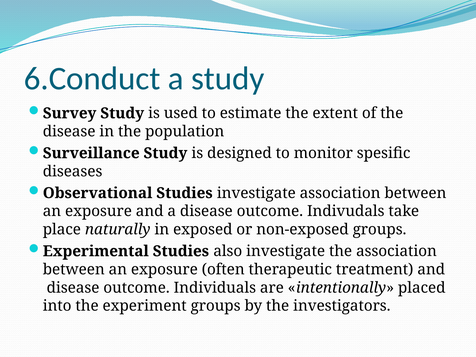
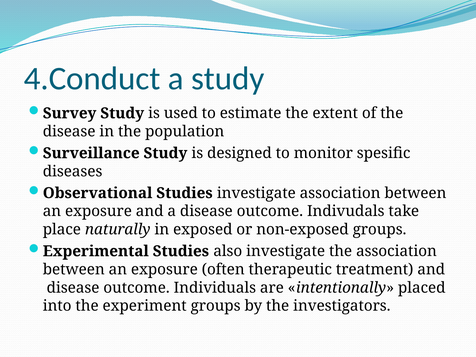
6.Conduct: 6.Conduct -> 4.Conduct
